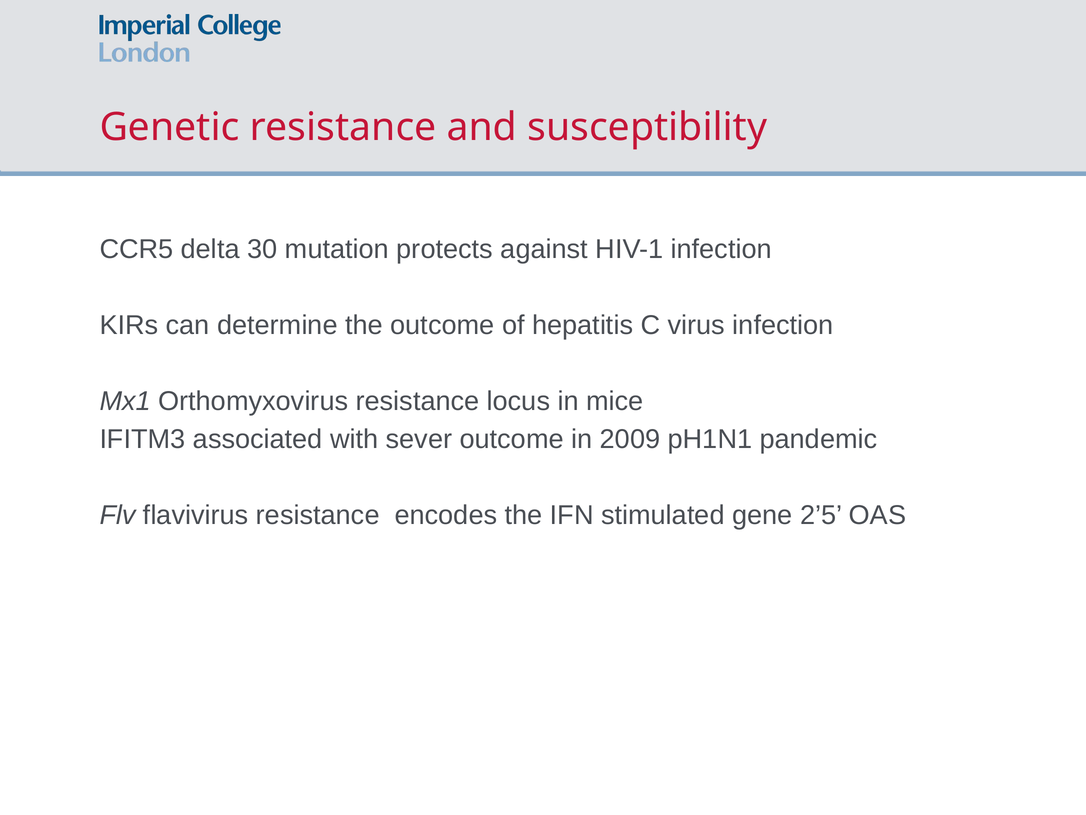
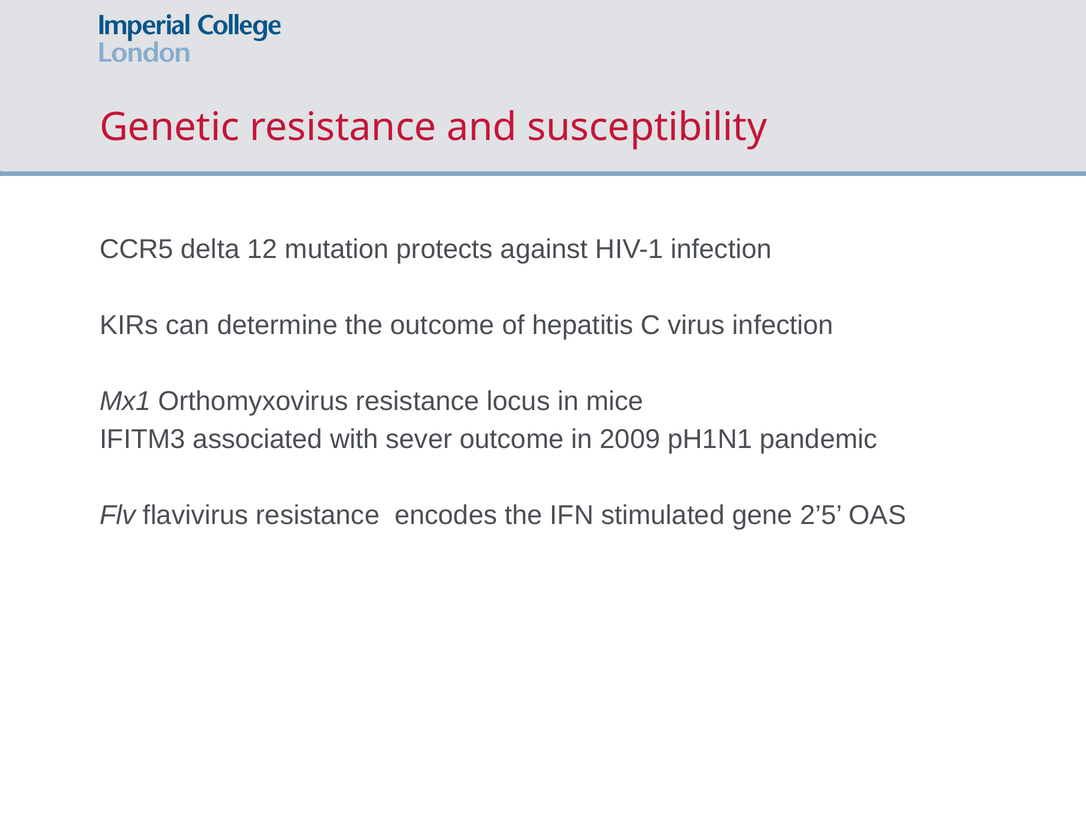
30: 30 -> 12
